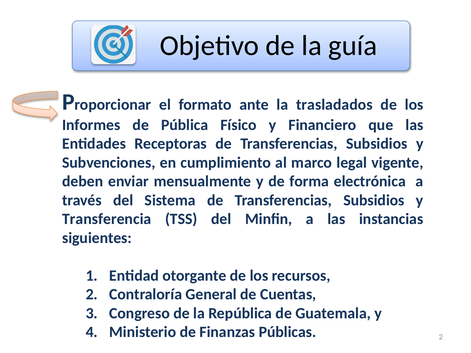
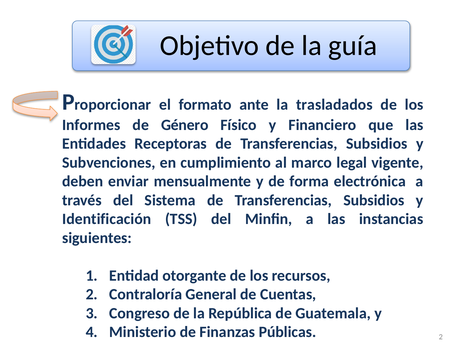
Pública: Pública -> Género
Transferencia: Transferencia -> Identificación
